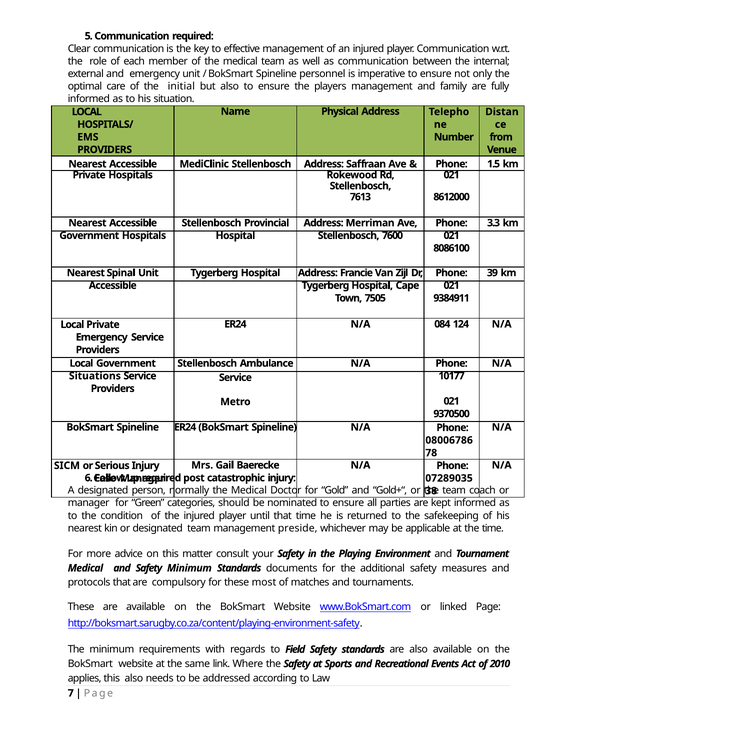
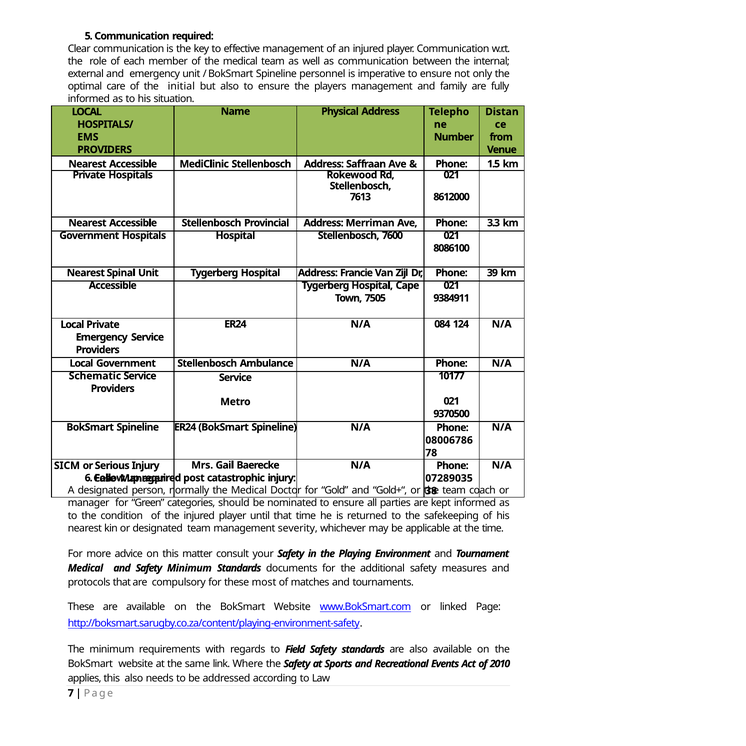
Situations: Situations -> Schematic
preside: preside -> severity
